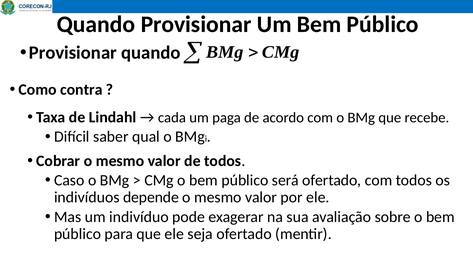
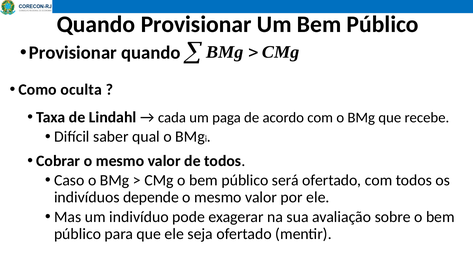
contra: contra -> oculta
